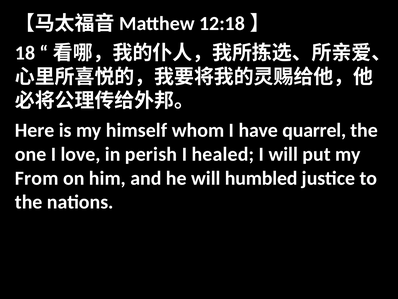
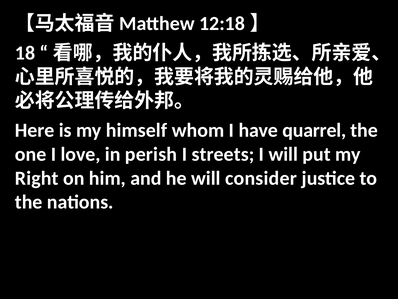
healed: healed -> streets
From: From -> Right
humbled: humbled -> consider
